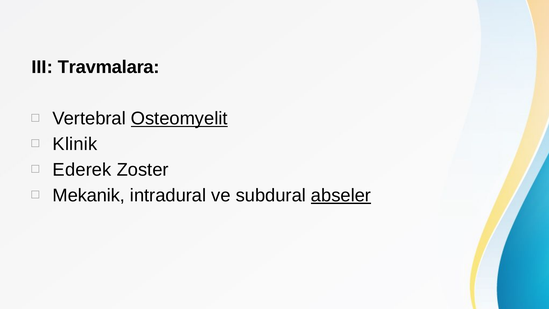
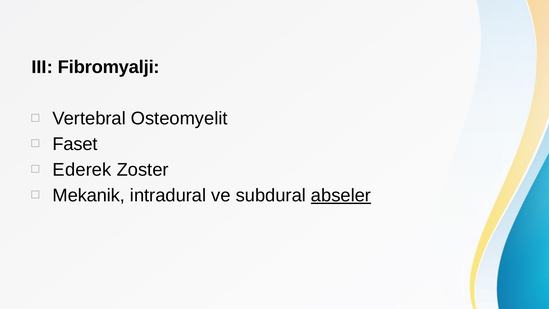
Travmalara: Travmalara -> Fibromyalji
Osteomyelit underline: present -> none
Klinik: Klinik -> Faset
